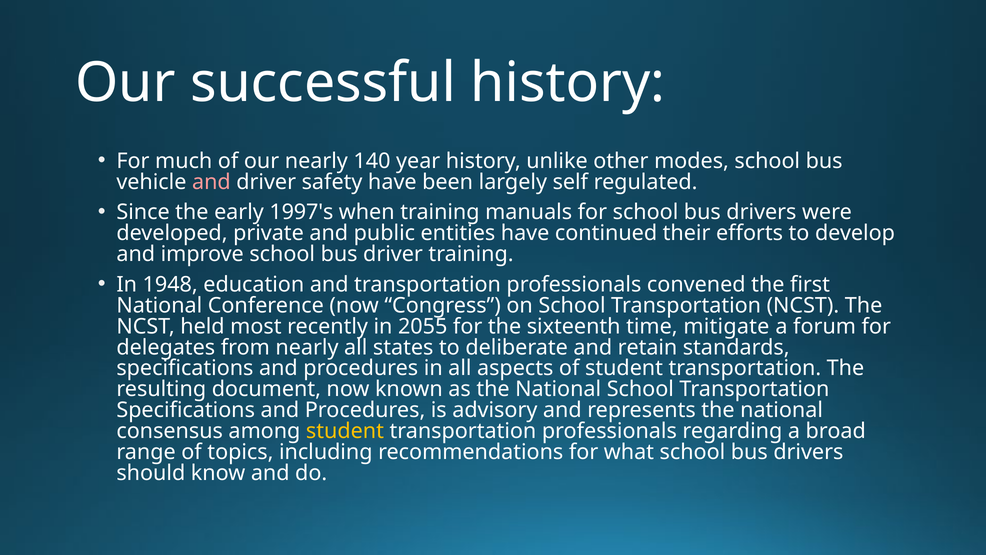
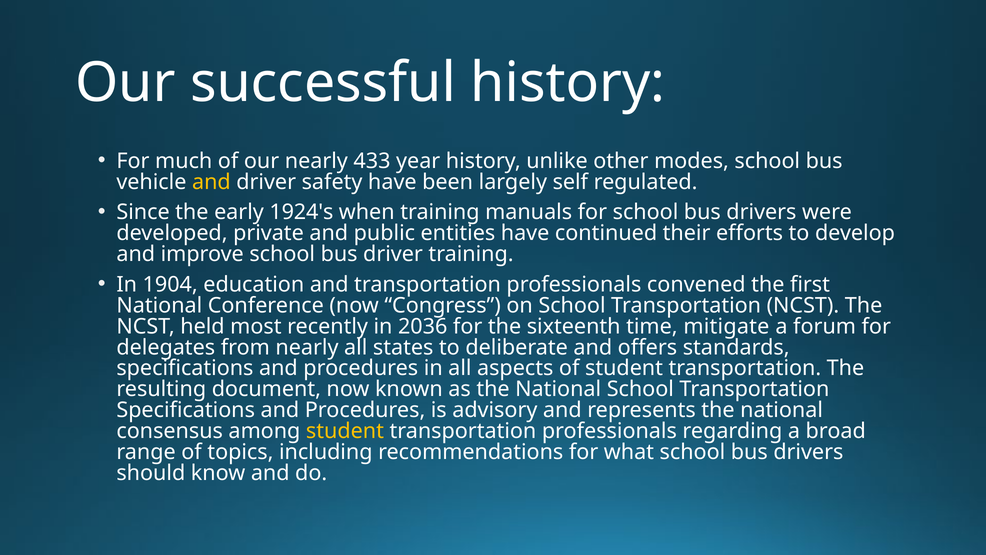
140: 140 -> 433
and at (211, 182) colour: pink -> yellow
1997's: 1997's -> 1924's
1948: 1948 -> 1904
2055: 2055 -> 2036
retain: retain -> offers
